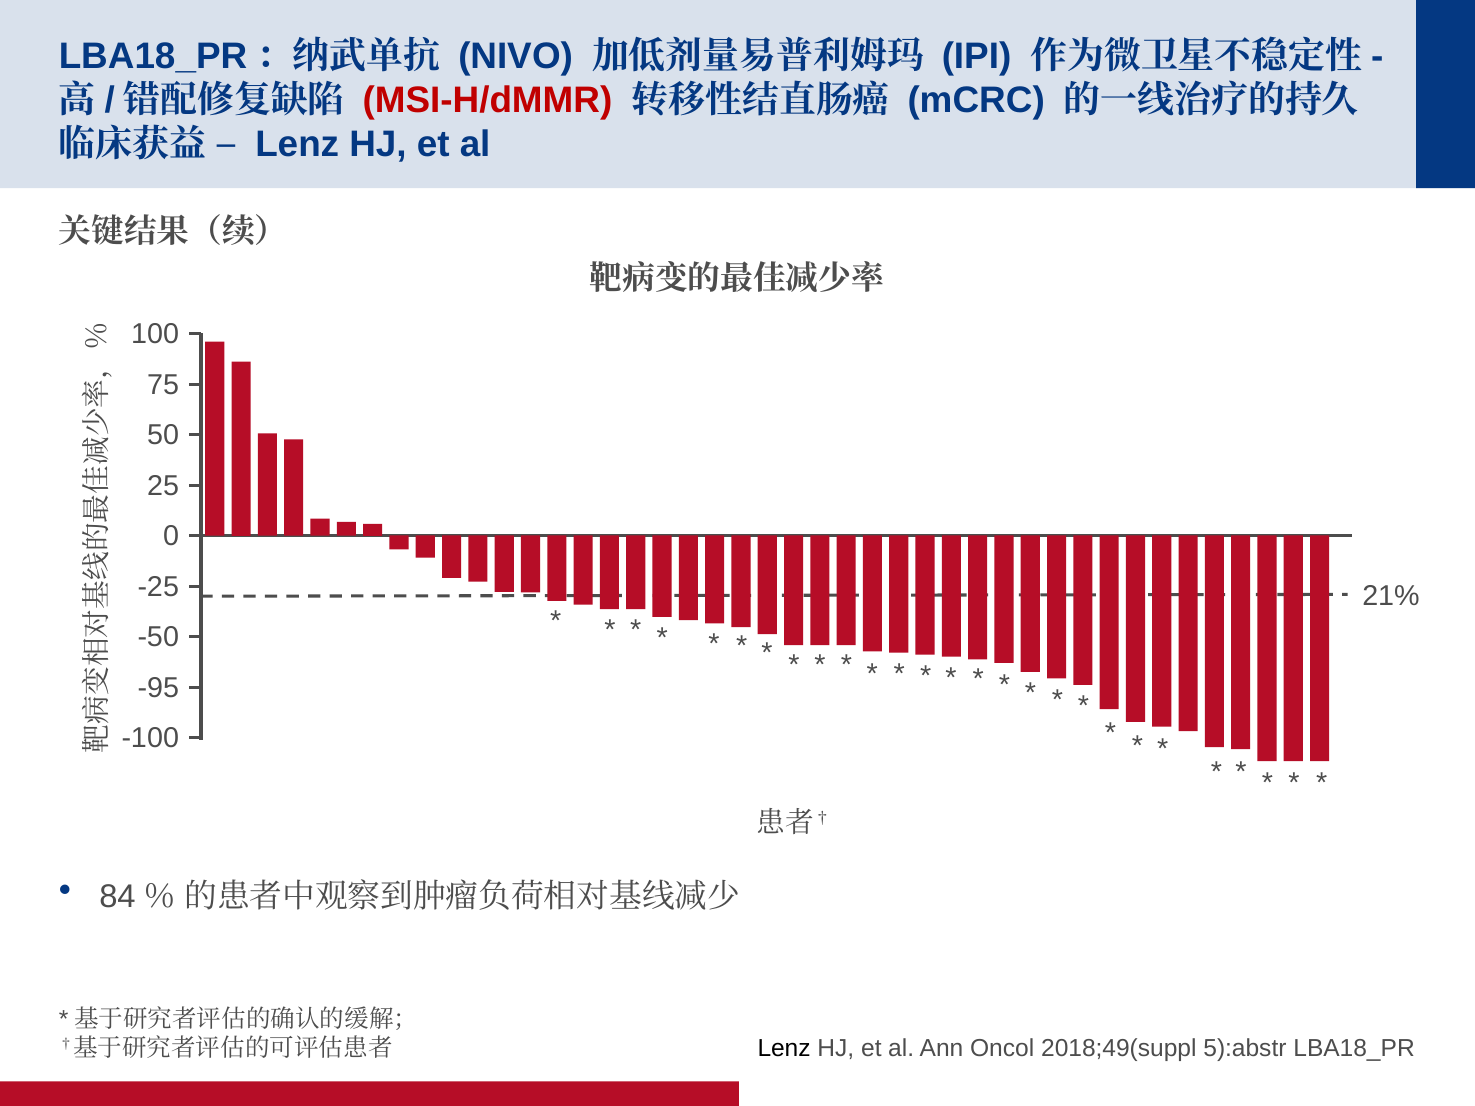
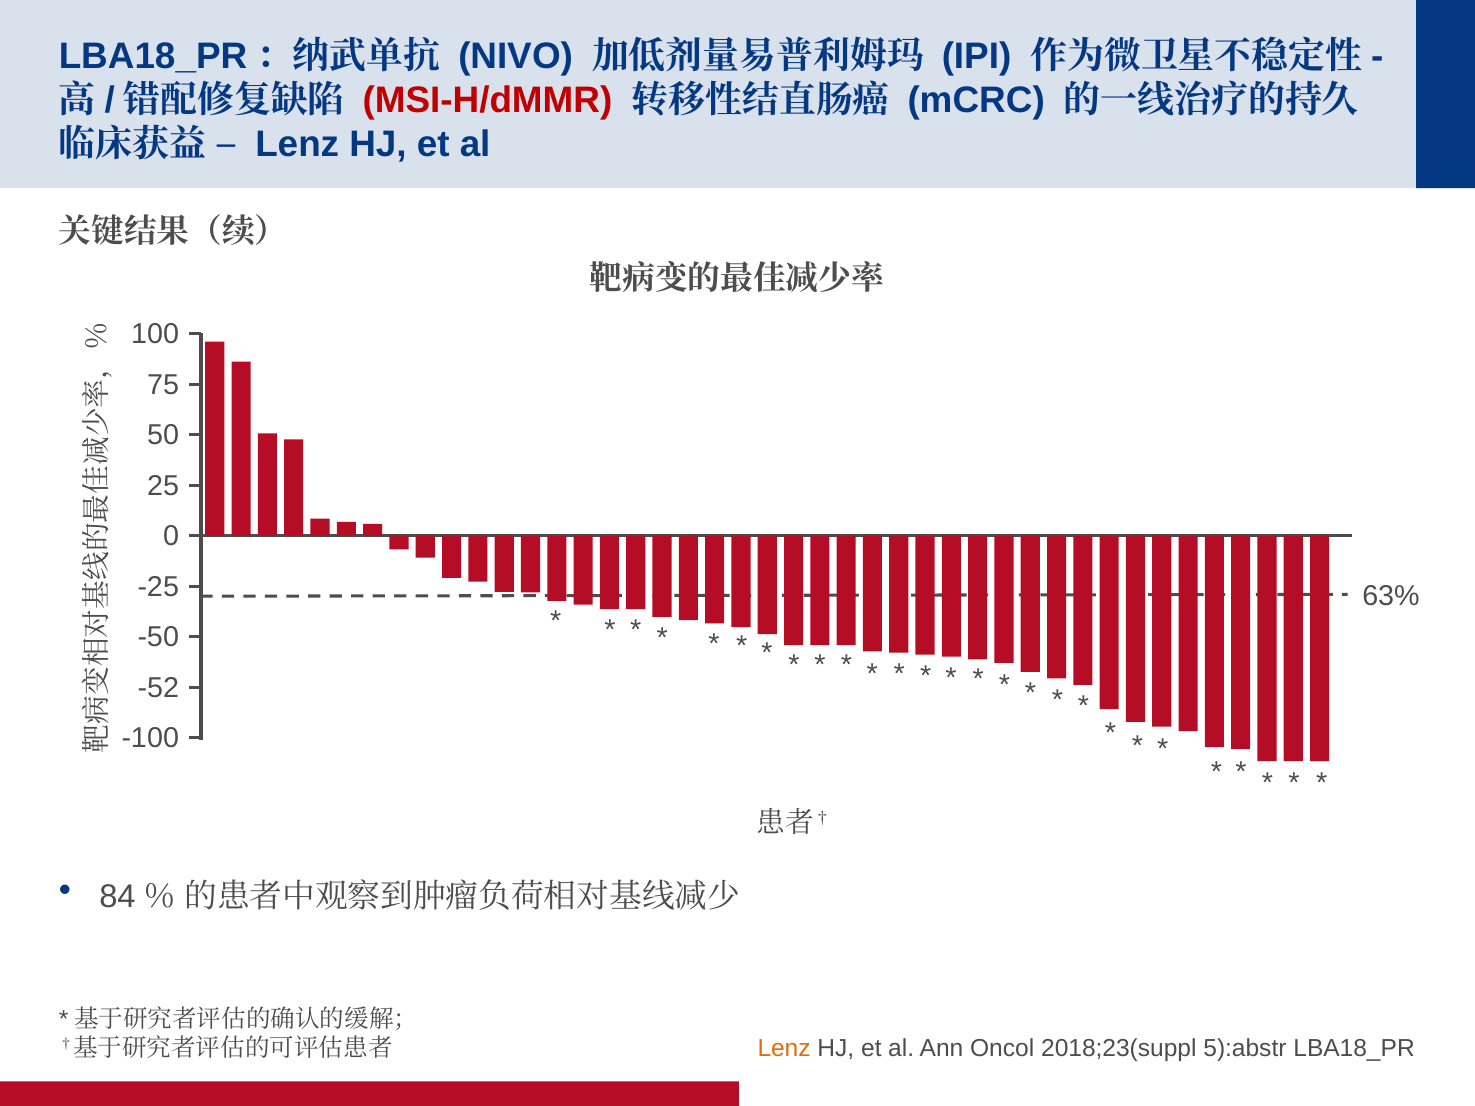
21%: 21% -> 63%
-95: -95 -> -52
Lenz at (784, 1049) colour: black -> orange
2018;49(suppl: 2018;49(suppl -> 2018;23(suppl
